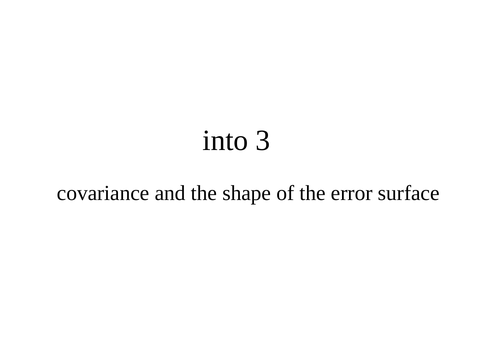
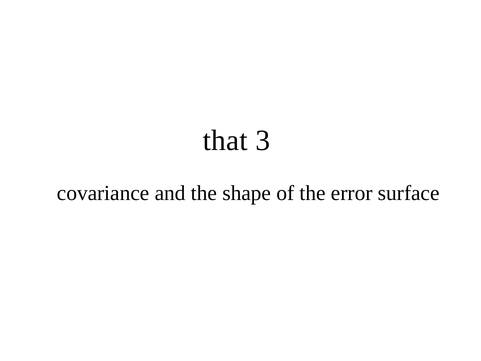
into: into -> that
